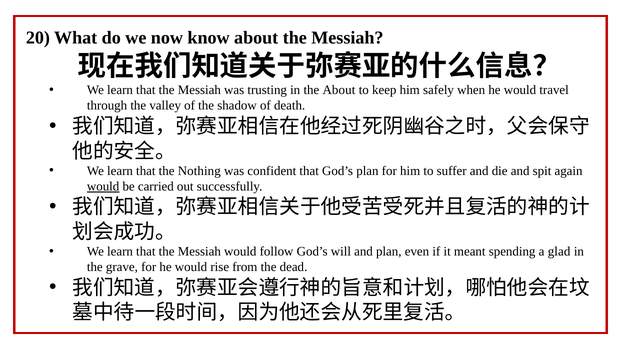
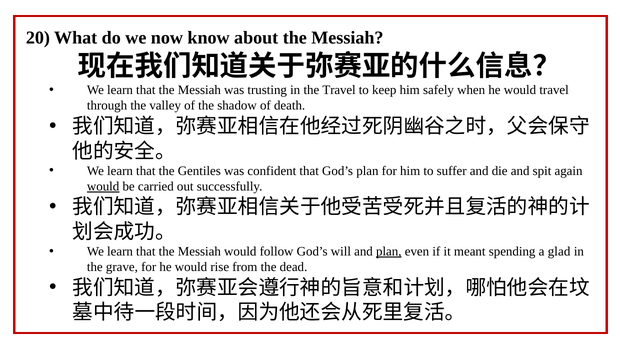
the About: About -> Travel
Nothing: Nothing -> Gentiles
plan at (389, 251) underline: none -> present
